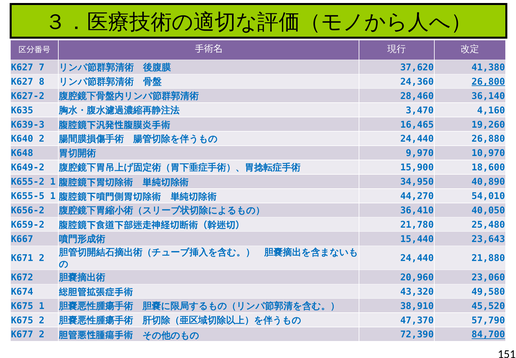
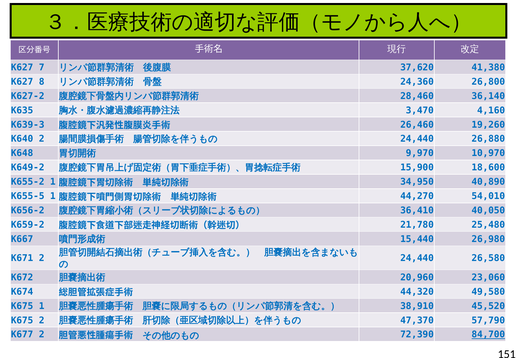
26,800 underline: present -> none
16,465: 16,465 -> 26,460
23,643: 23,643 -> 26,980
21,880: 21,880 -> 26,580
43,320: 43,320 -> 44,320
